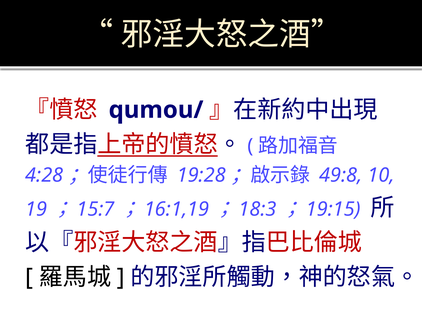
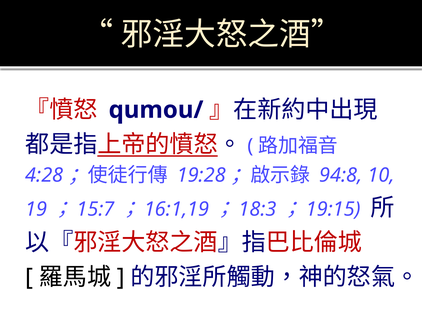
49:8: 49:8 -> 94:8
